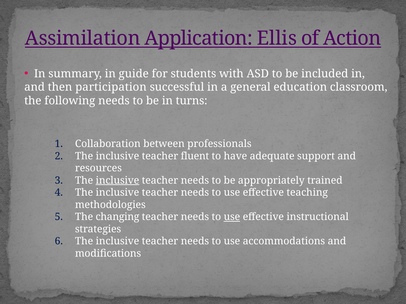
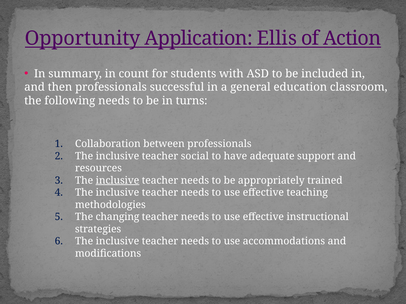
Assimilation: Assimilation -> Opportunity
guide: guide -> count
then participation: participation -> professionals
fluent: fluent -> social
use at (232, 217) underline: present -> none
